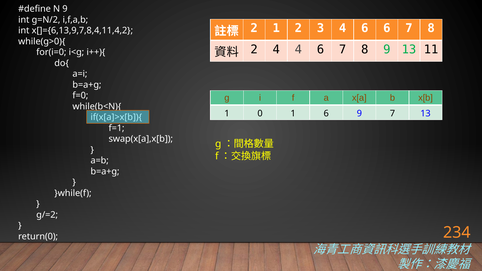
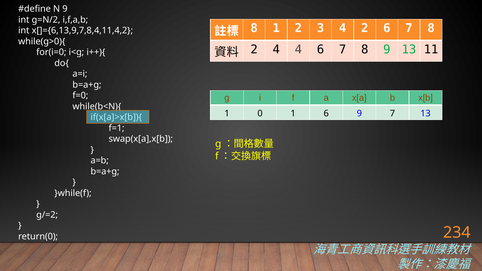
2 at (254, 28): 2 -> 8
3 4 6: 6 -> 2
